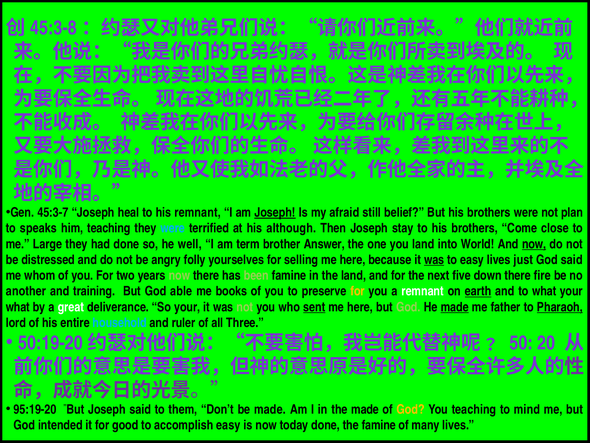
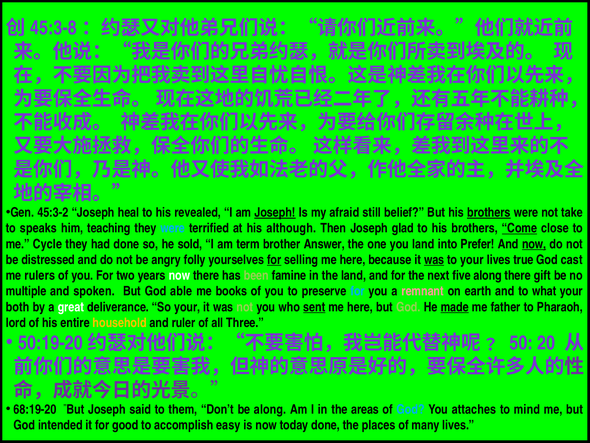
45:3-7: 45:3-7 -> 45:3-2
his remnant: remnant -> revealed
brothers at (489, 212) underline: none -> present
plan: plan -> take
stay: stay -> glad
Come underline: none -> present
Large: Large -> Cycle
well: well -> sold
World: World -> Prefer
for at (274, 260) underline: none -> present
to easy: easy -> your
just: just -> true
God said: said -> cast
whom: whom -> rulers
now at (179, 275) colour: light green -> white
five down: down -> along
fire: fire -> gift
another: another -> multiple
training: training -> spoken
for at (358, 291) colour: yellow -> light blue
remnant at (423, 291) colour: white -> pink
earth underline: present -> none
what at (18, 307): what -> both
Pharaoh underline: present -> none
household colour: light blue -> yellow
95:19-20: 95:19-20 -> 68:19-20
be made: made -> along
the made: made -> areas
God at (411, 409) colour: yellow -> light blue
You teaching: teaching -> attaches
done the famine: famine -> places
